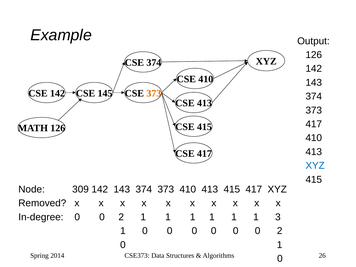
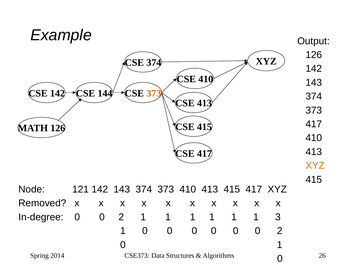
145: 145 -> 144
XYZ at (315, 166) colour: blue -> orange
309: 309 -> 121
